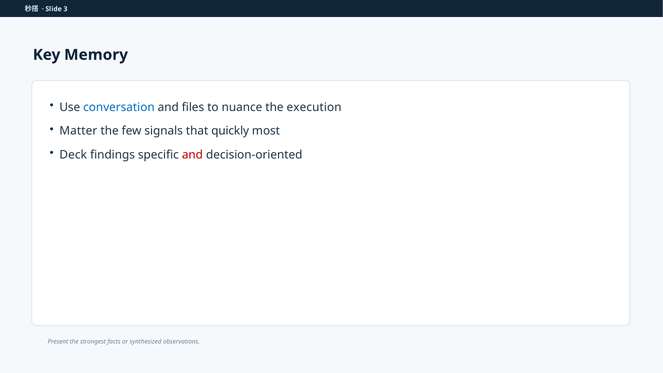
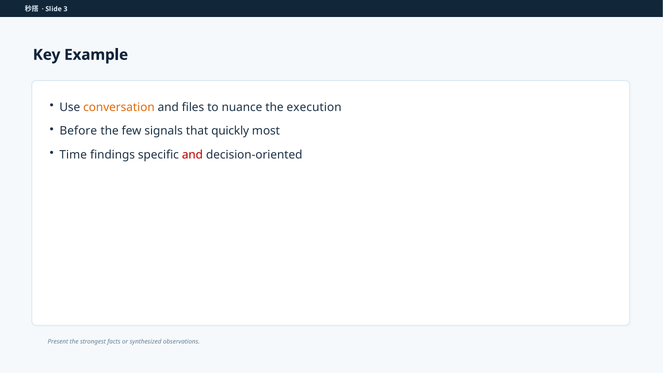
Memory: Memory -> Example
conversation colour: blue -> orange
Matter: Matter -> Before
Deck: Deck -> Time
